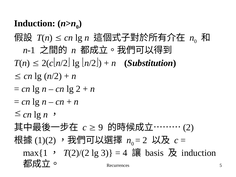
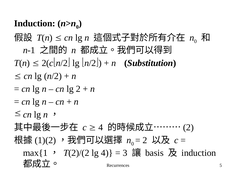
9 at (101, 127): 9 -> 4
lg 3: 3 -> 4
4: 4 -> 3
